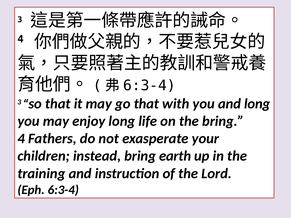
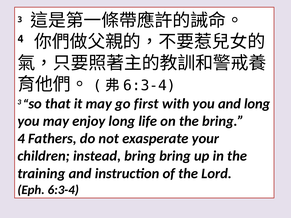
go that: that -> first
bring earth: earth -> bring
